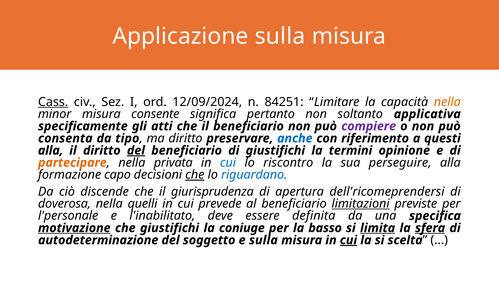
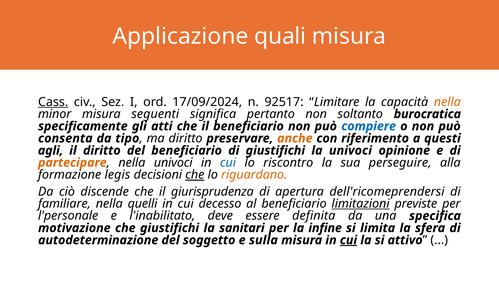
Applicazione sulla: sulla -> quali
12/09/2024: 12/09/2024 -> 17/09/2024
84251: 84251 -> 92517
consente: consente -> seguenti
applicativa: applicativa -> burocratica
compiere colour: purple -> blue
anche colour: blue -> orange
alla at (51, 150): alla -> agli
del at (136, 150) underline: present -> none
la termini: termini -> univoci
nella privata: privata -> univoci
capo: capo -> legis
riguardano colour: blue -> orange
doverosa: doverosa -> familiare
prevede: prevede -> decesso
motivazione underline: present -> none
coniuge: coniuge -> sanitari
basso: basso -> infine
limita underline: present -> none
sfera underline: present -> none
scelta: scelta -> attivo
